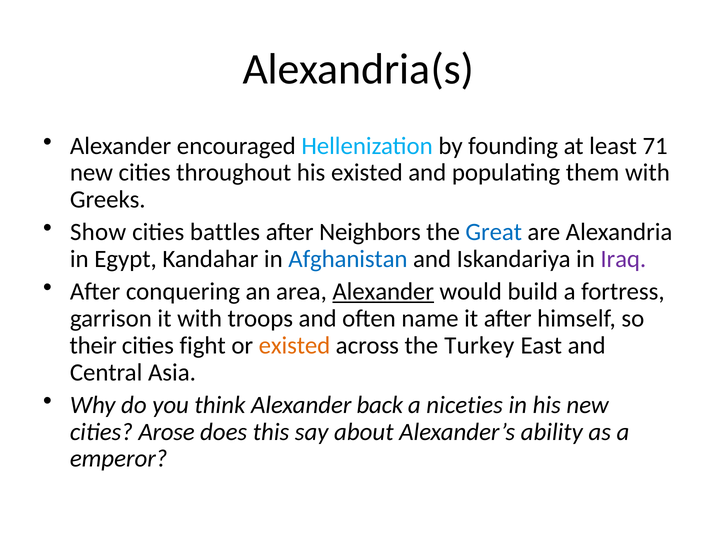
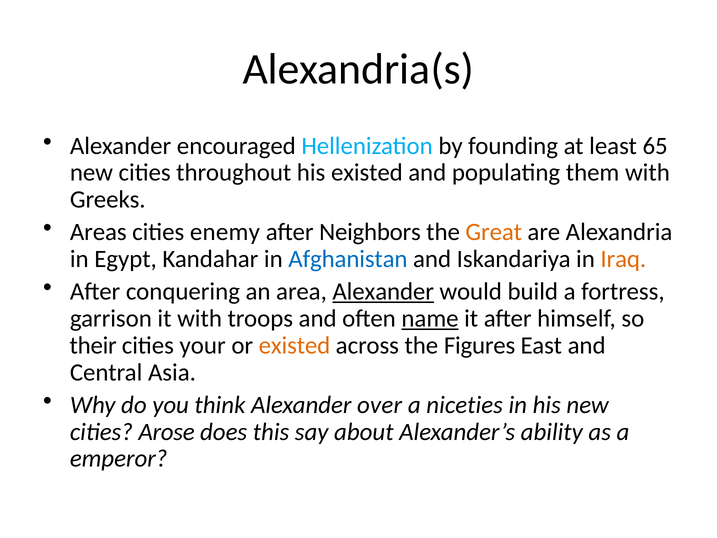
71: 71 -> 65
Show: Show -> Areas
battles: battles -> enemy
Great colour: blue -> orange
Iraq colour: purple -> orange
name underline: none -> present
fight: fight -> your
Turkey: Turkey -> Figures
back: back -> over
